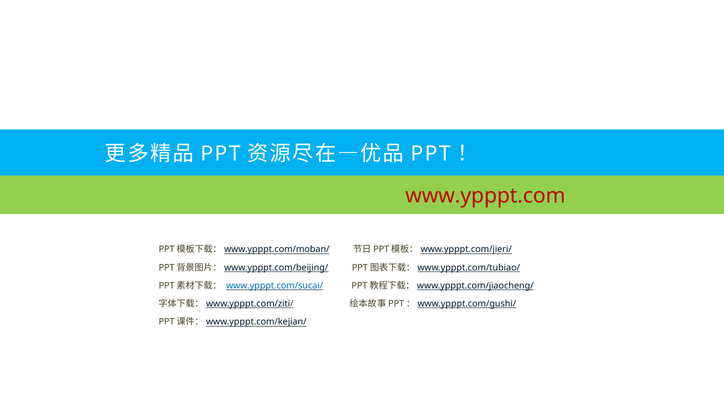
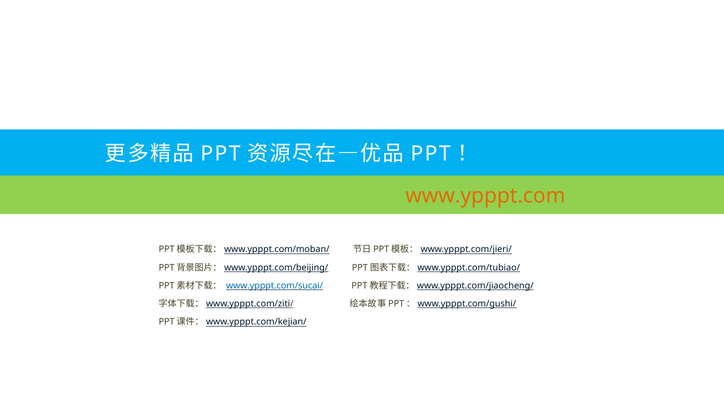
www.ypppt.com colour: red -> orange
